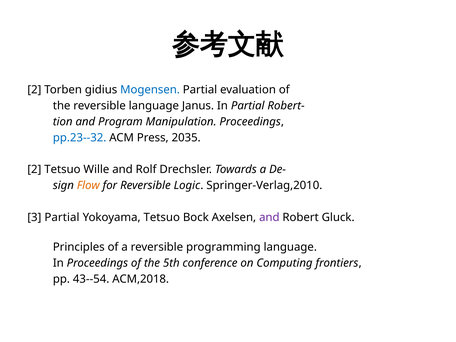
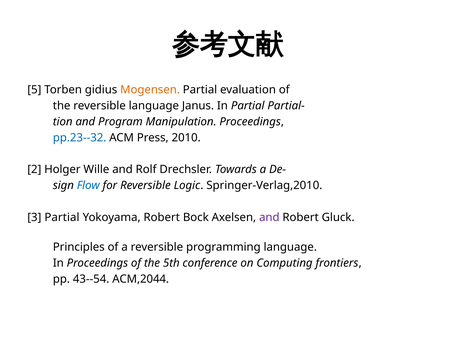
2 at (34, 90): 2 -> 5
Mogensen colour: blue -> orange
Robert-: Robert- -> Partial-
2035: 2035 -> 2010
2 Tetsuo: Tetsuo -> Holger
Flow colour: orange -> blue
Yokoyama Tetsuo: Tetsuo -> Robert
ACM,2018: ACM,2018 -> ACM,2044
